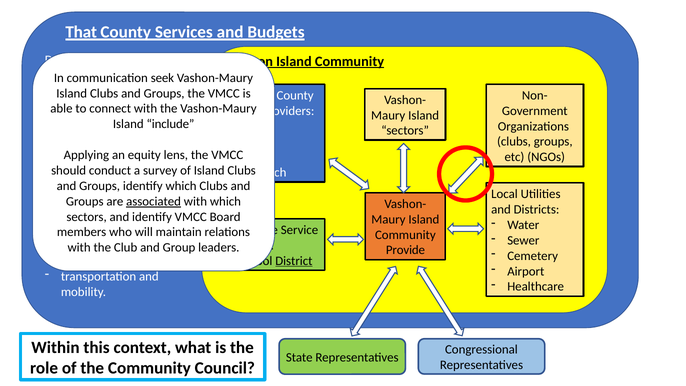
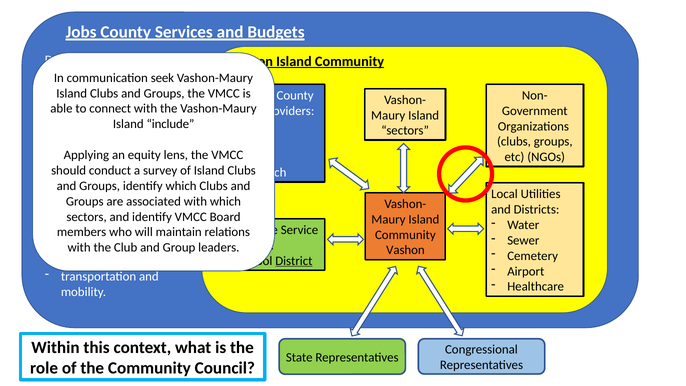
That at (81, 32): That -> Jobs
associated underline: present -> none
Provide at (405, 250): Provide -> Vashon
